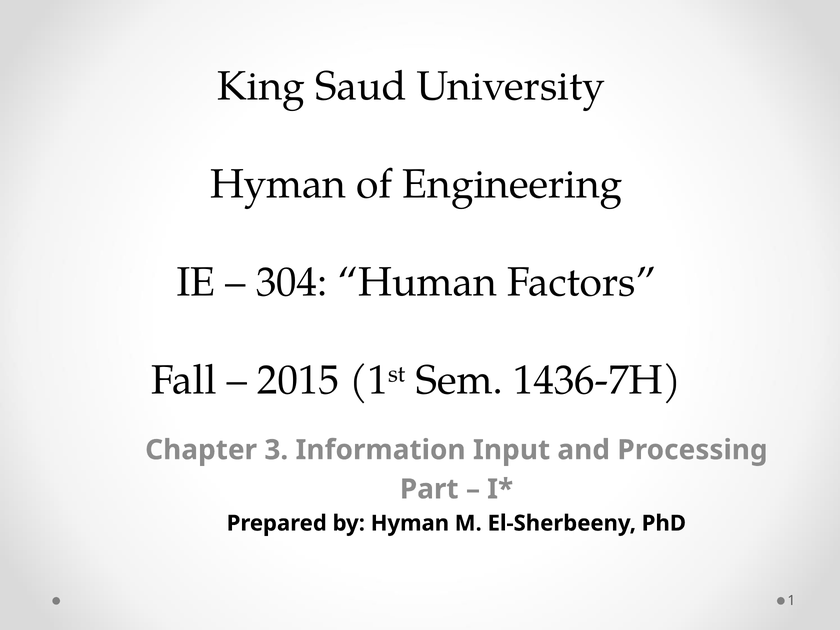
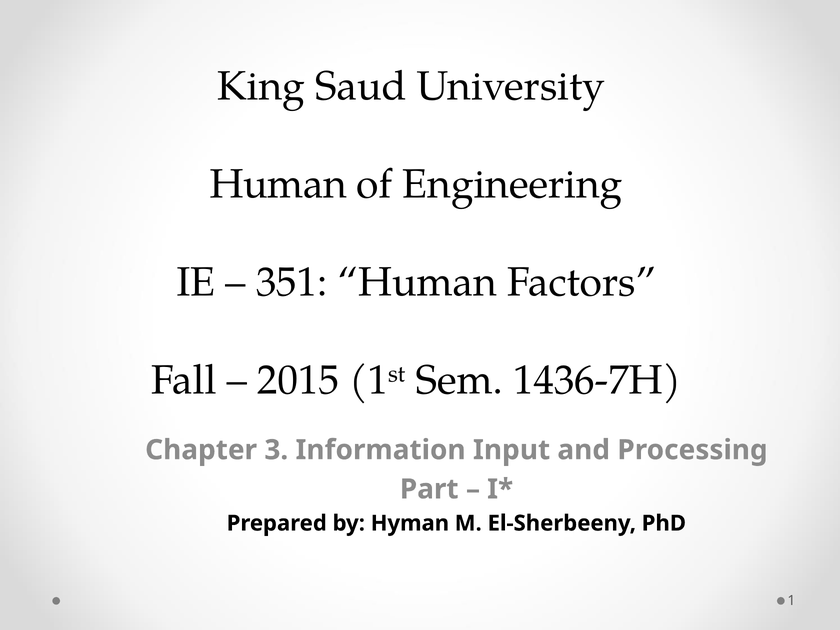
Hyman at (278, 184): Hyman -> Human
304: 304 -> 351
